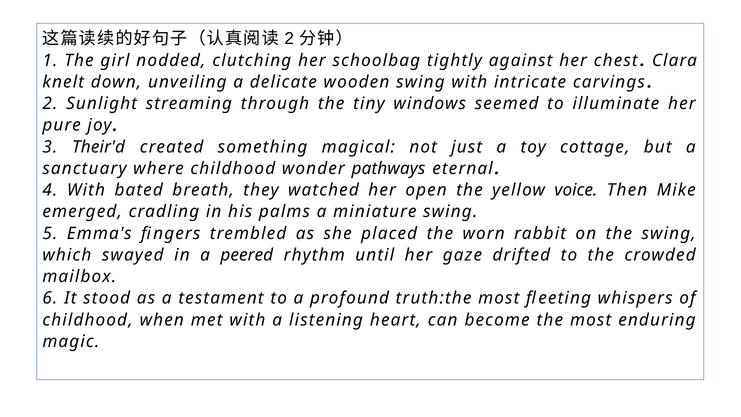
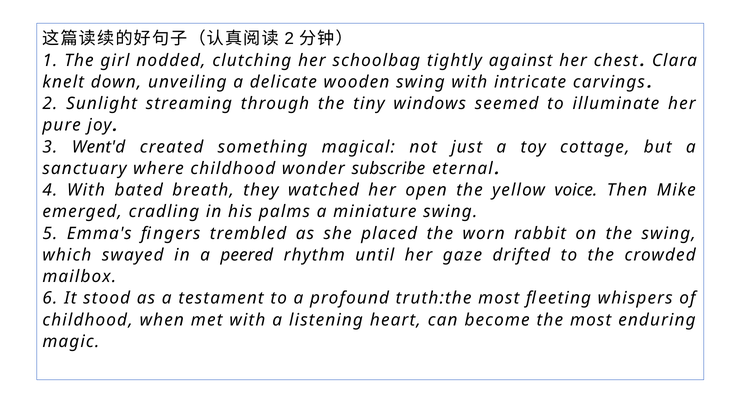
Their'd: Their'd -> Went'd
pathways: pathways -> subscribe
